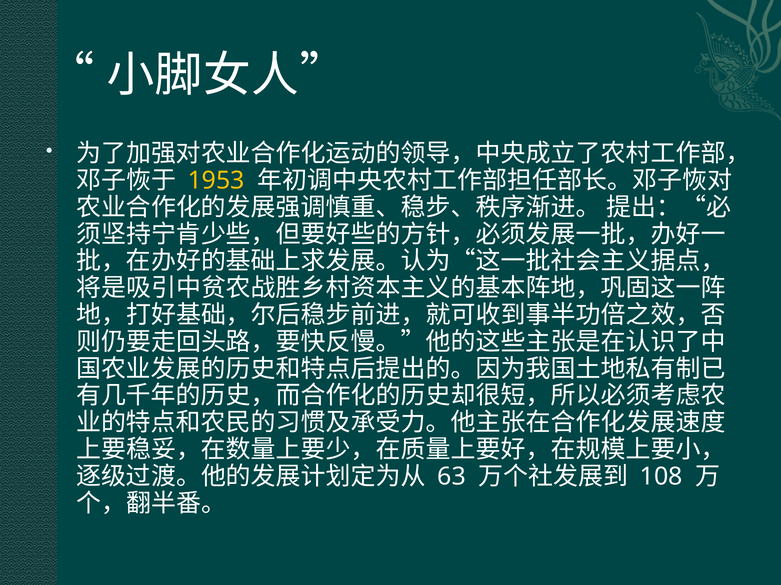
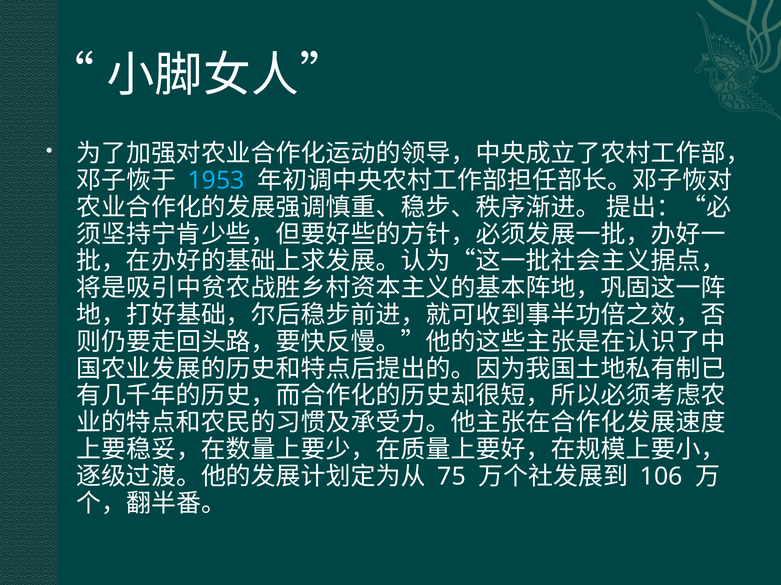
1953 colour: yellow -> light blue
63: 63 -> 75
108: 108 -> 106
